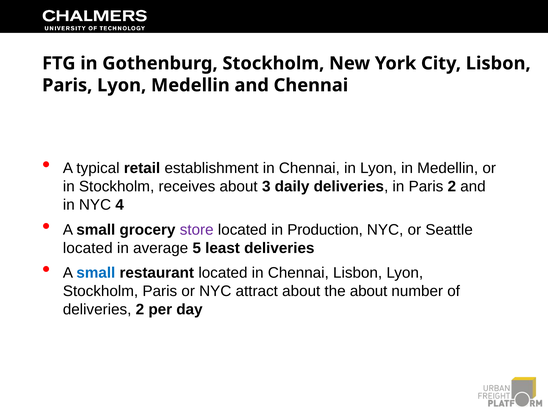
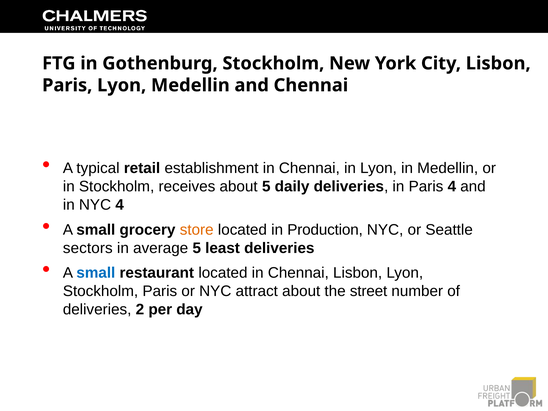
about 3: 3 -> 5
Paris 2: 2 -> 4
store colour: purple -> orange
located at (88, 248): located -> sectors
the about: about -> street
